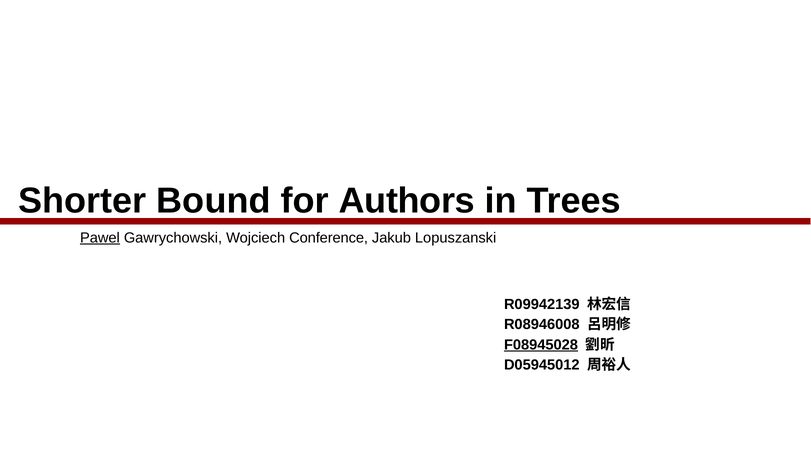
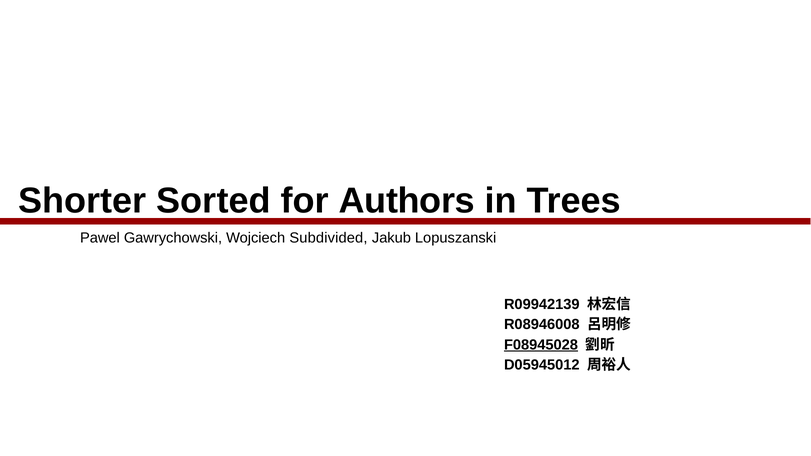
Bound: Bound -> Sorted
Pawel underline: present -> none
Conference: Conference -> Subdivided
